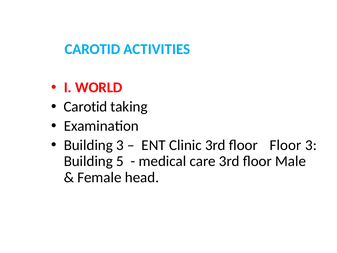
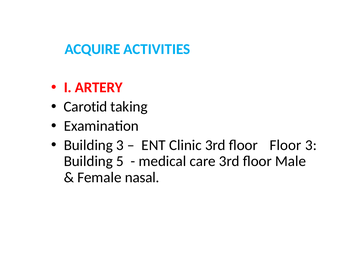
CAROTID at (92, 49): CAROTID -> ACQUIRE
WORLD: WORLD -> ARTERY
head: head -> nasal
